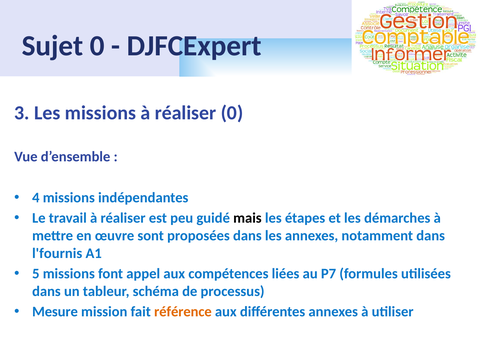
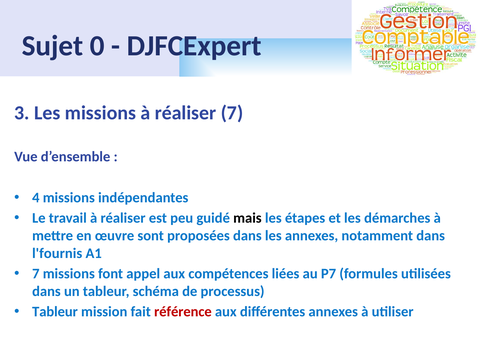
réaliser 0: 0 -> 7
5 at (36, 273): 5 -> 7
Mesure at (55, 311): Mesure -> Tableur
référence colour: orange -> red
